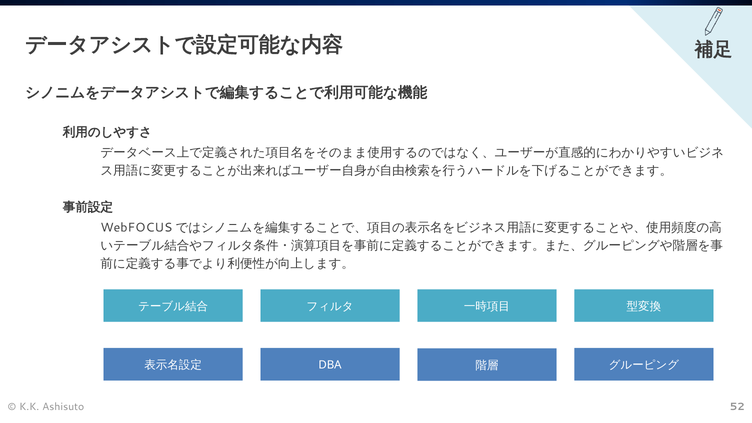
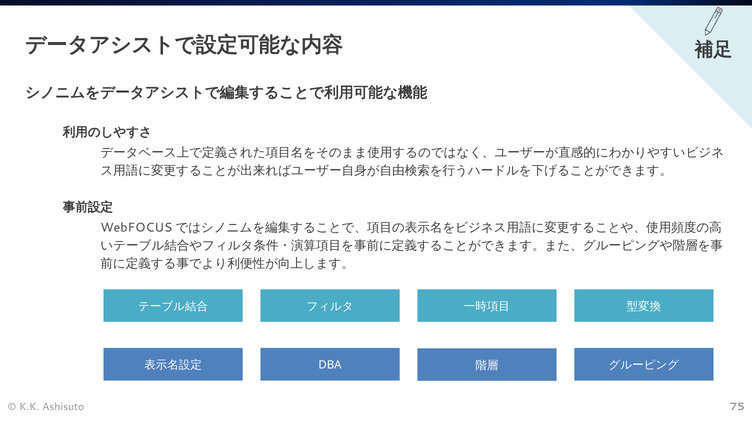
52: 52 -> 75
